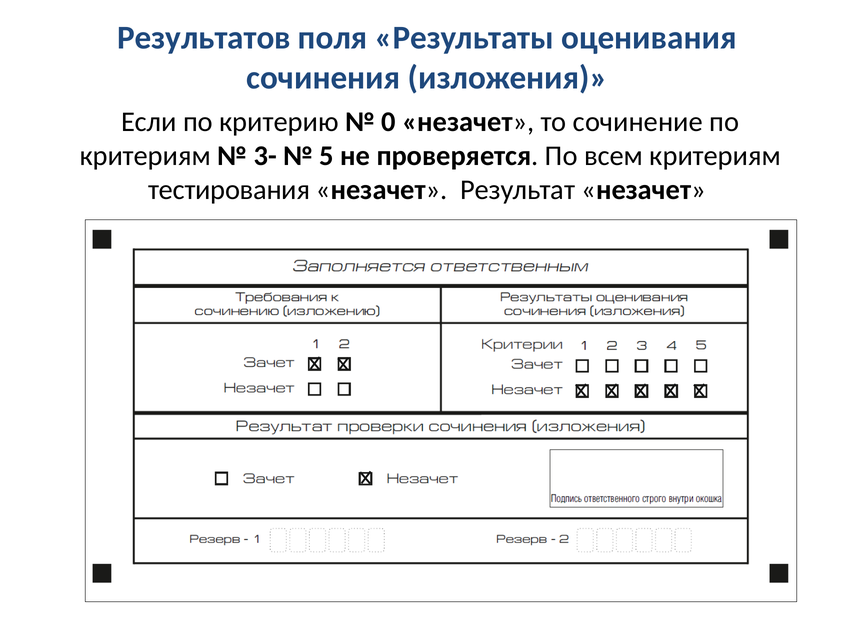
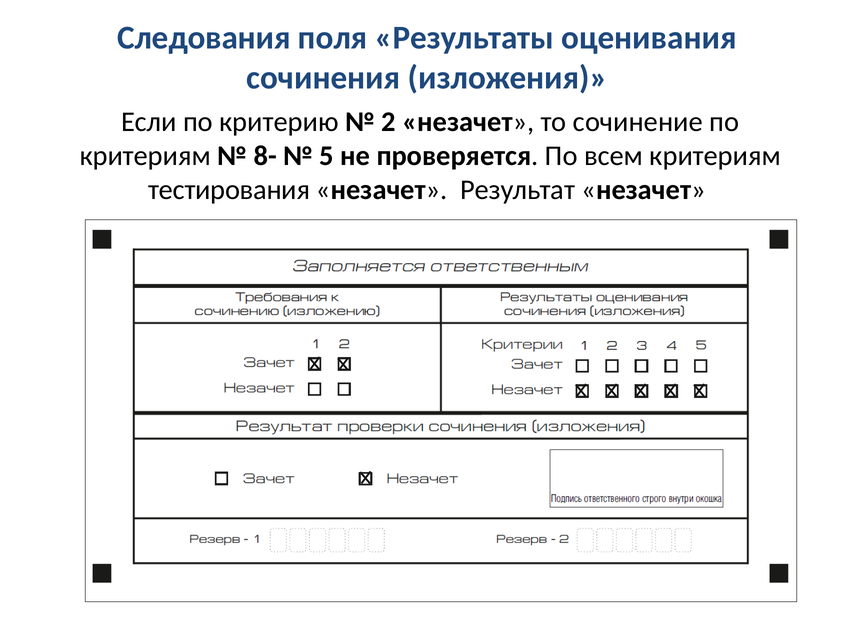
Результатов: Результатов -> Следования
0: 0 -> 2
3-: 3- -> 8-
